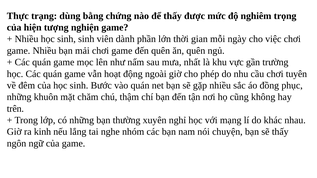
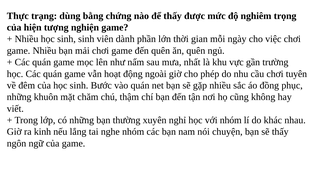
trên: trên -> viết
với mạng: mạng -> nhóm
